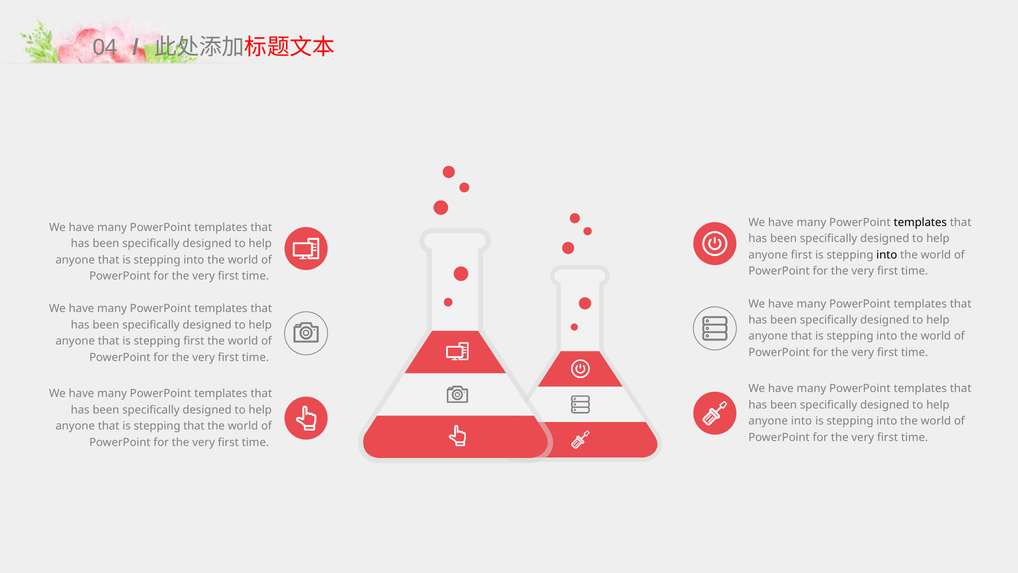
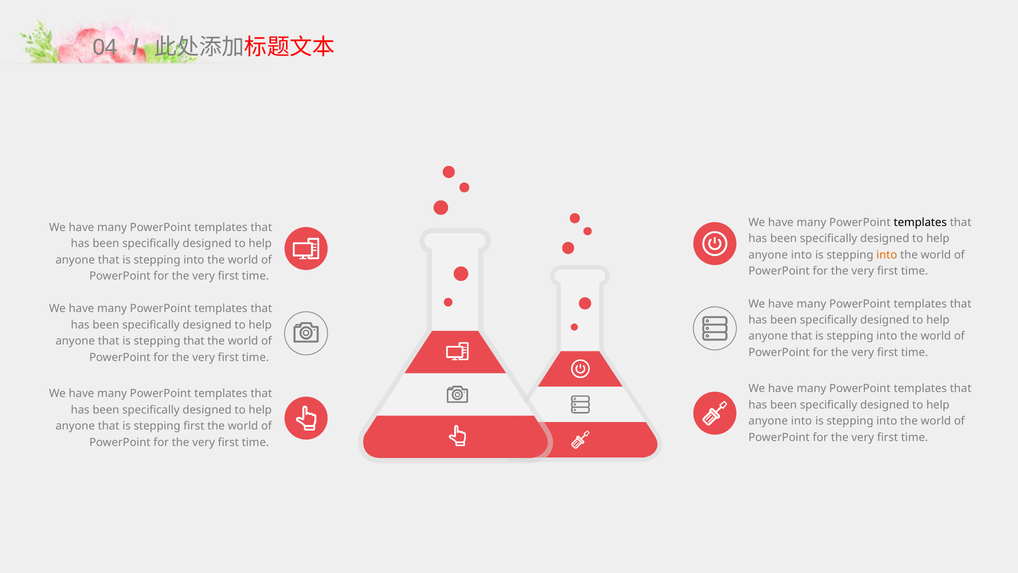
first at (802, 255): first -> into
into at (887, 255) colour: black -> orange
stepping first: first -> that
stepping that: that -> first
